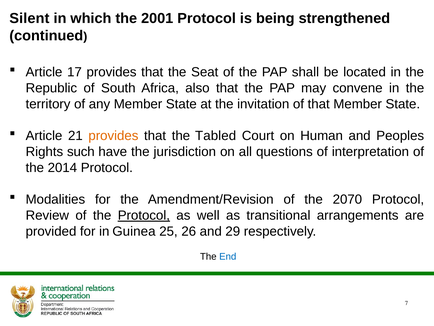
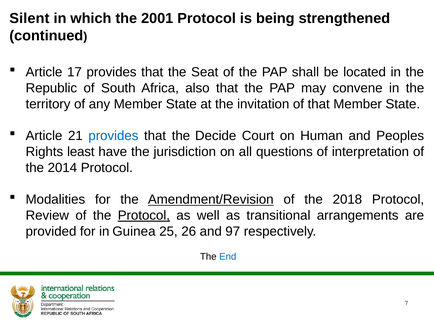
provides at (113, 136) colour: orange -> blue
Tabled: Tabled -> Decide
such: such -> least
Amendment/Revision underline: none -> present
2070: 2070 -> 2018
29: 29 -> 97
